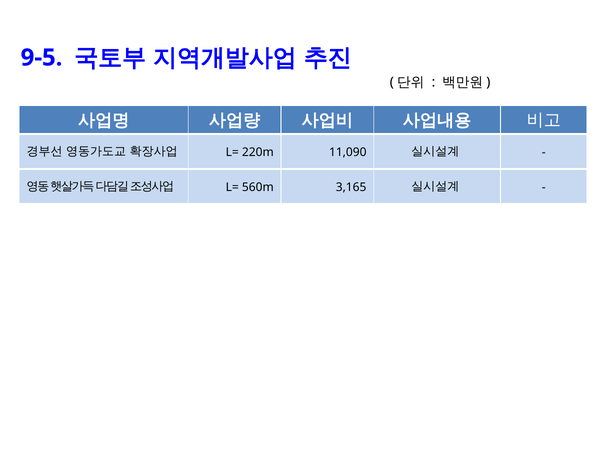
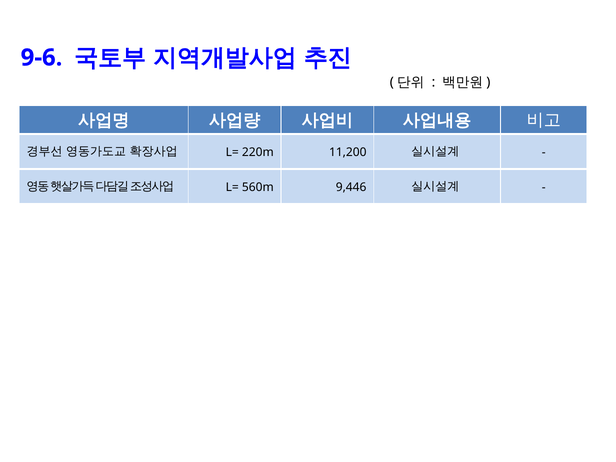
9-5: 9-5 -> 9-6
11,090: 11,090 -> 11,200
3,165: 3,165 -> 9,446
